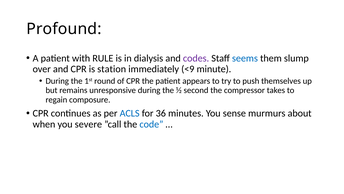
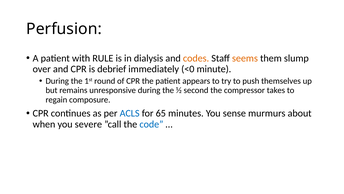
Profound: Profound -> Perfusion
codes colour: purple -> orange
seems colour: blue -> orange
station: station -> debrief
<9: <9 -> <0
36: 36 -> 65
